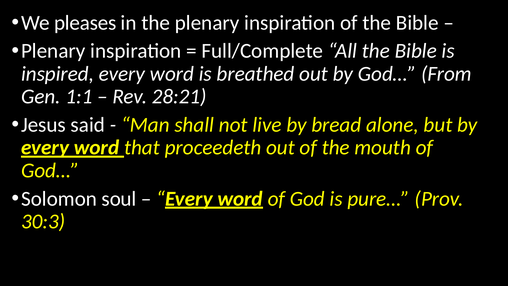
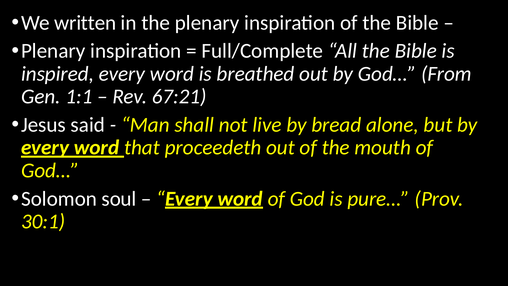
pleases: pleases -> written
28:21: 28:21 -> 67:21
30:3: 30:3 -> 30:1
